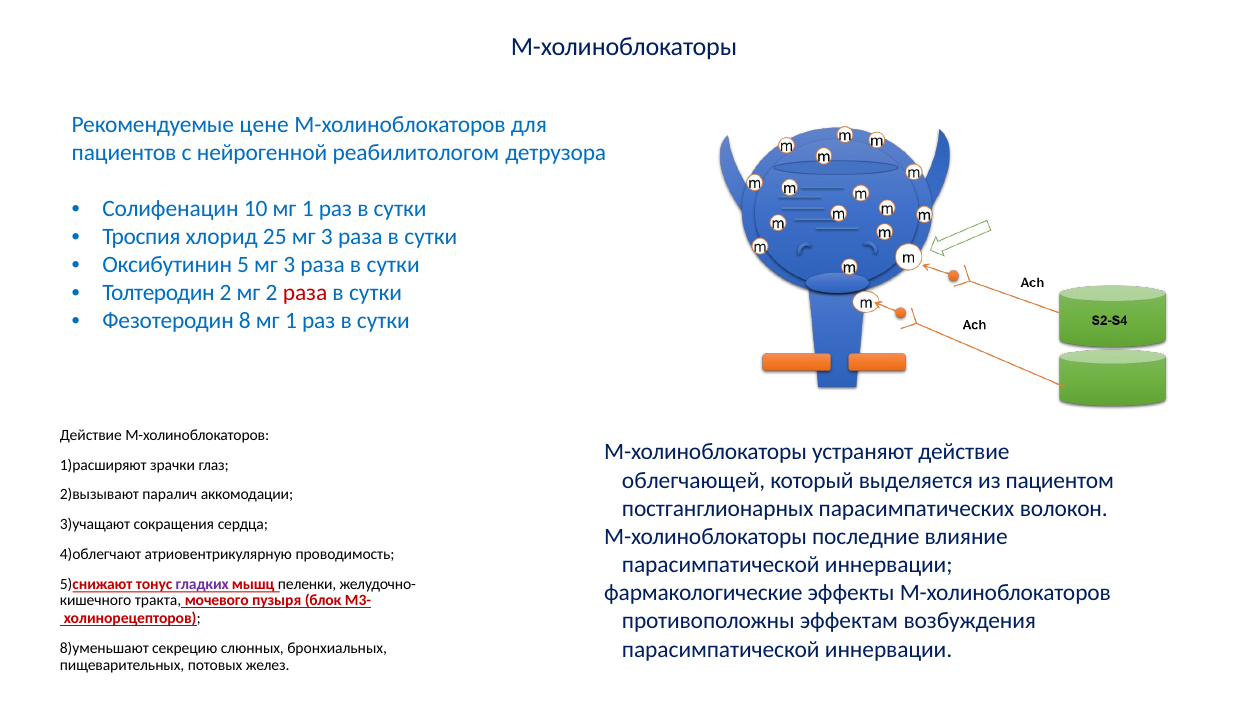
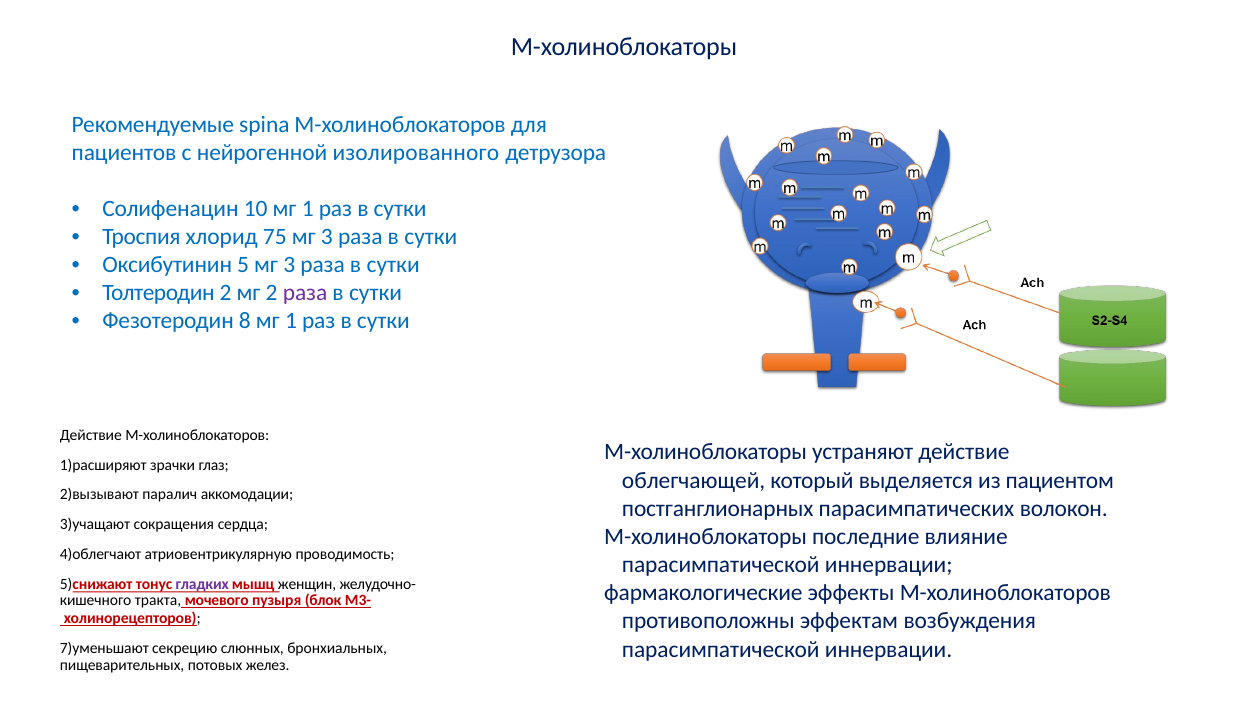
цене: цене -> spina
реабилитологом: реабилитологом -> изолированного
25: 25 -> 75
раза at (305, 293) colour: red -> purple
пеленки: пеленки -> женщин
8)уменьшают: 8)уменьшают -> 7)уменьшают
